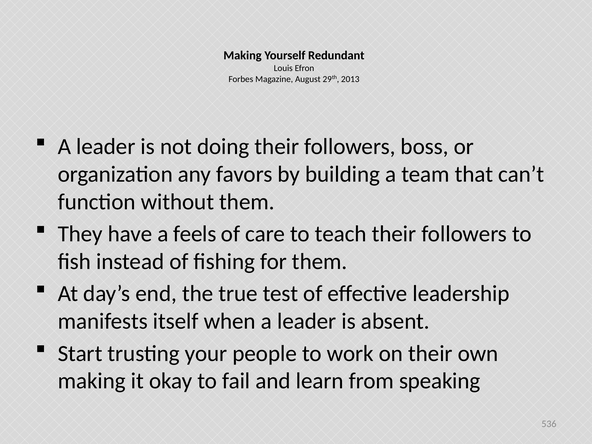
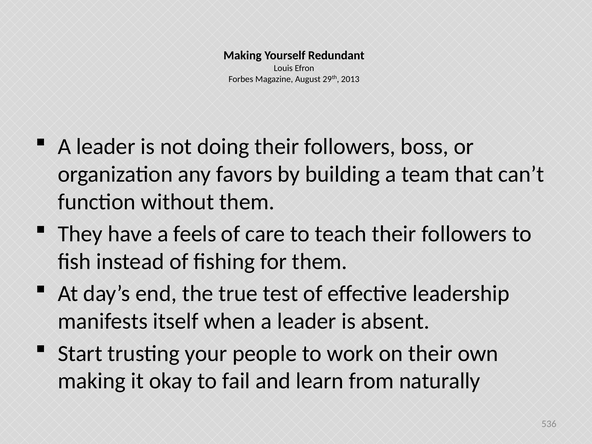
speaking: speaking -> naturally
